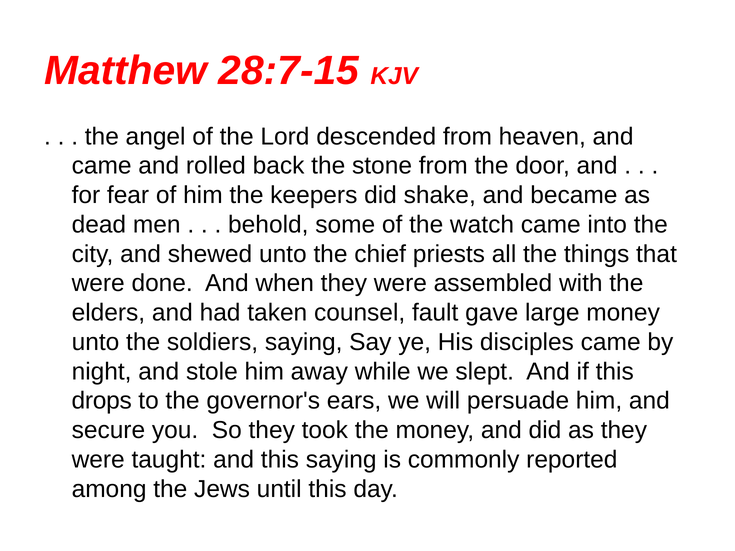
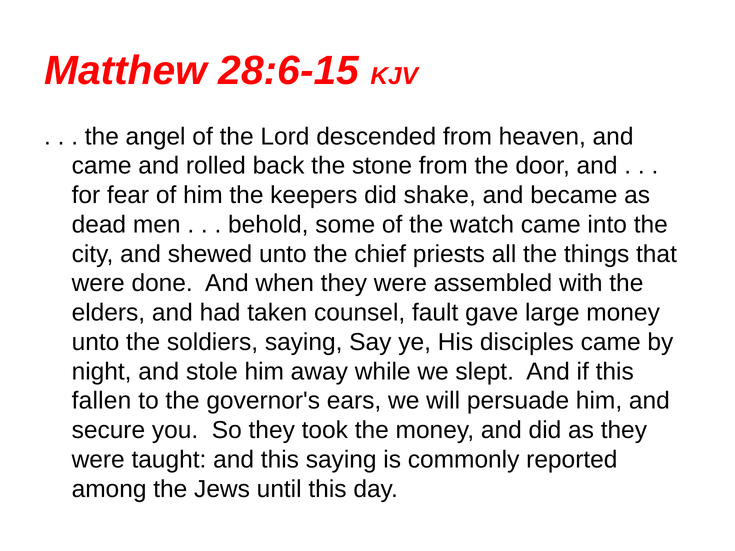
28:7-15: 28:7-15 -> 28:6-15
drops: drops -> fallen
